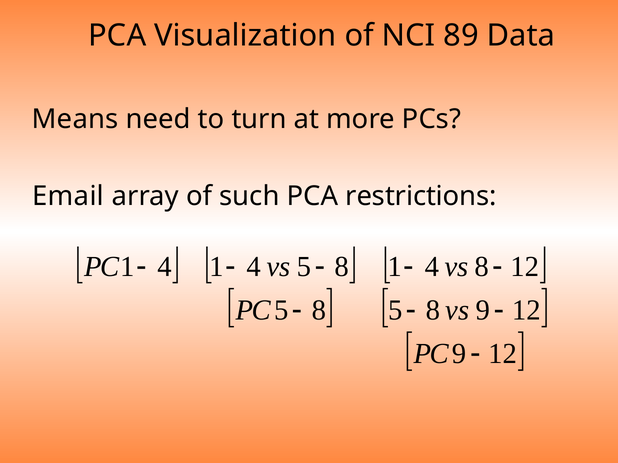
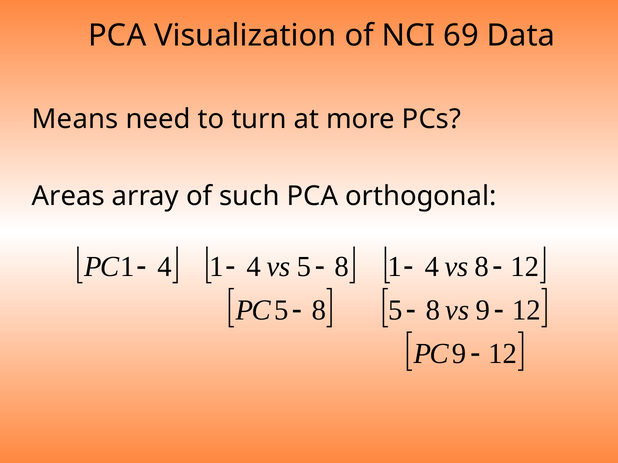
89: 89 -> 69
Email: Email -> Areas
restrictions: restrictions -> orthogonal
